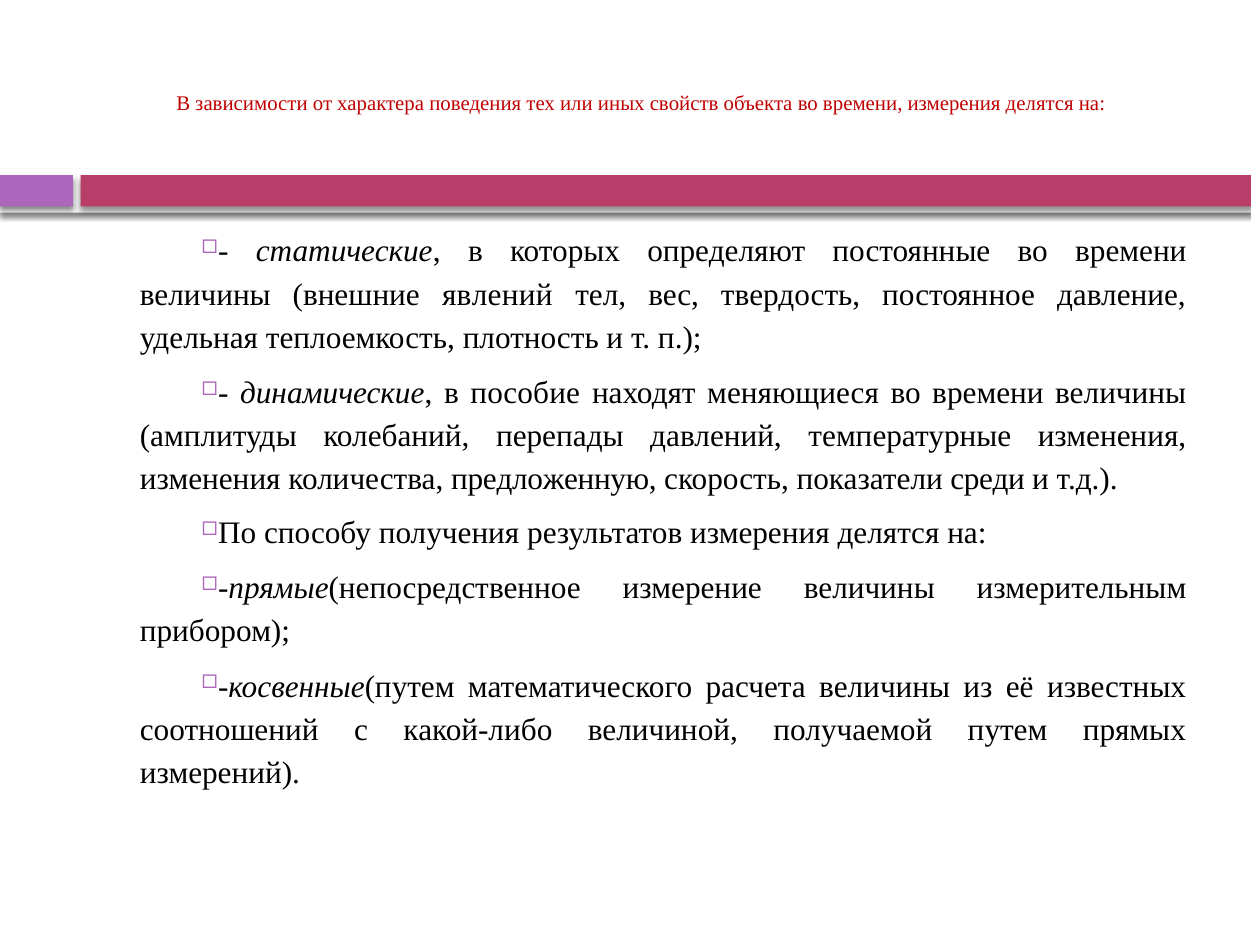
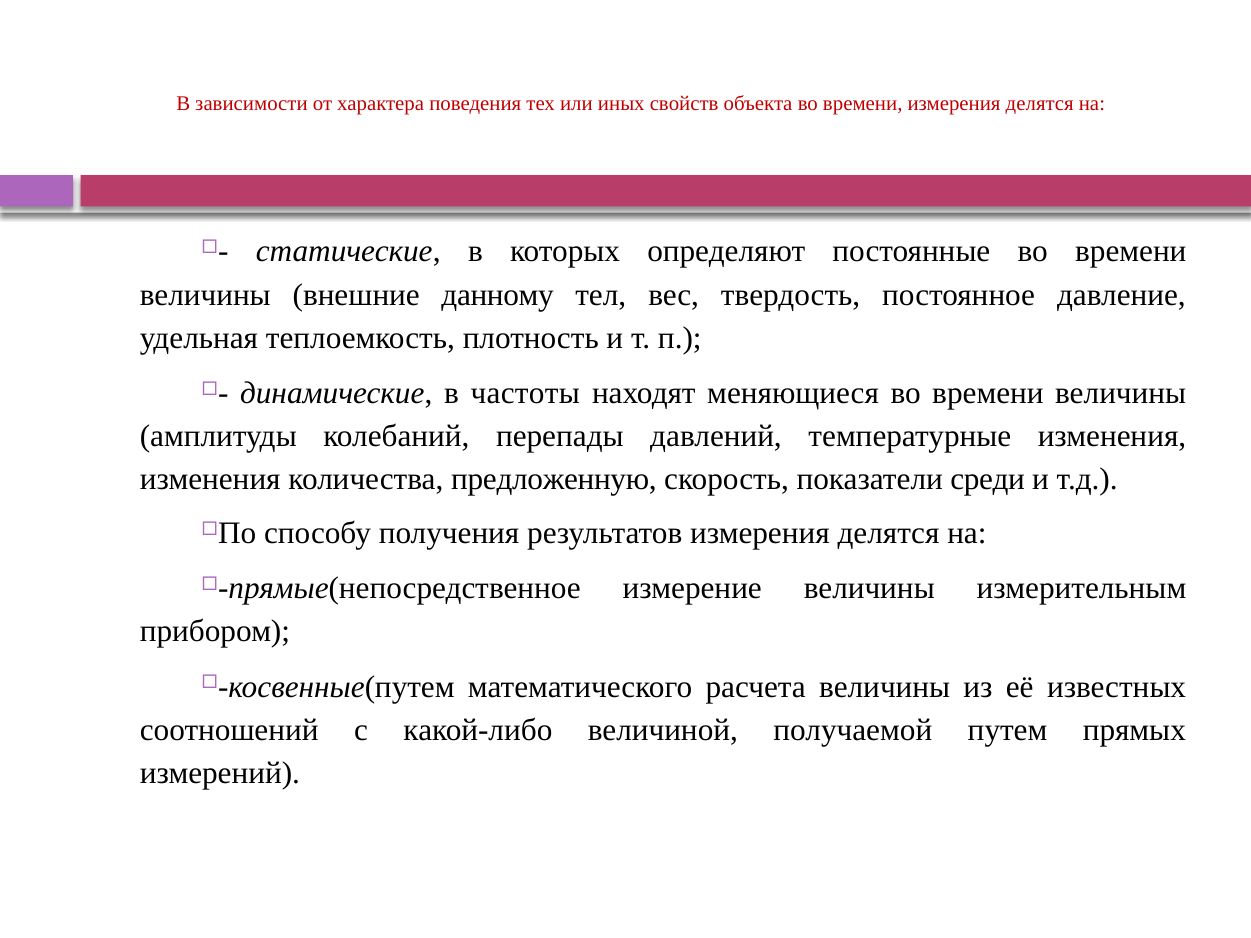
явлений: явлений -> данному
пособие: пособие -> частоты
